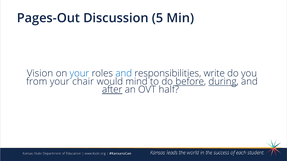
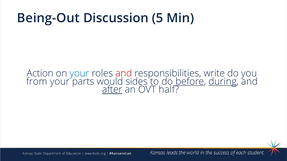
Pages-Out: Pages-Out -> Being-Out
Vision: Vision -> Action
and at (124, 74) colour: blue -> red
chair: chair -> parts
mind: mind -> sides
